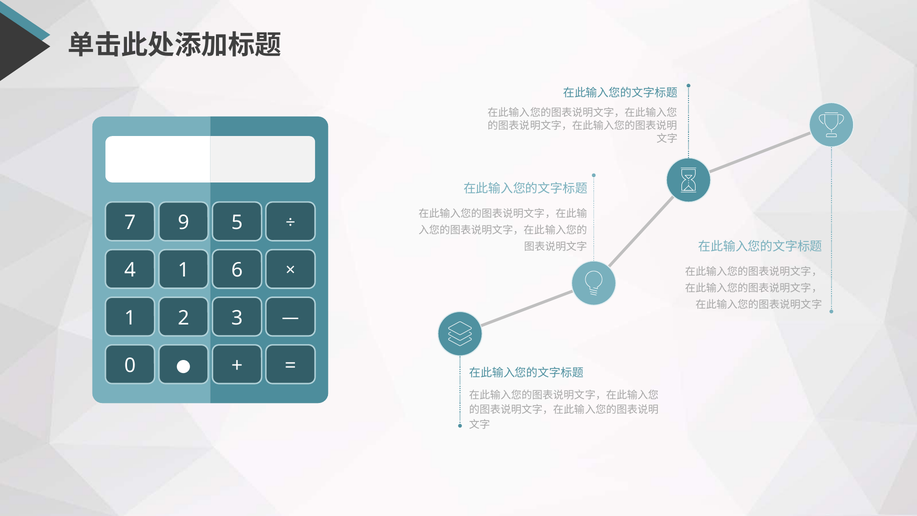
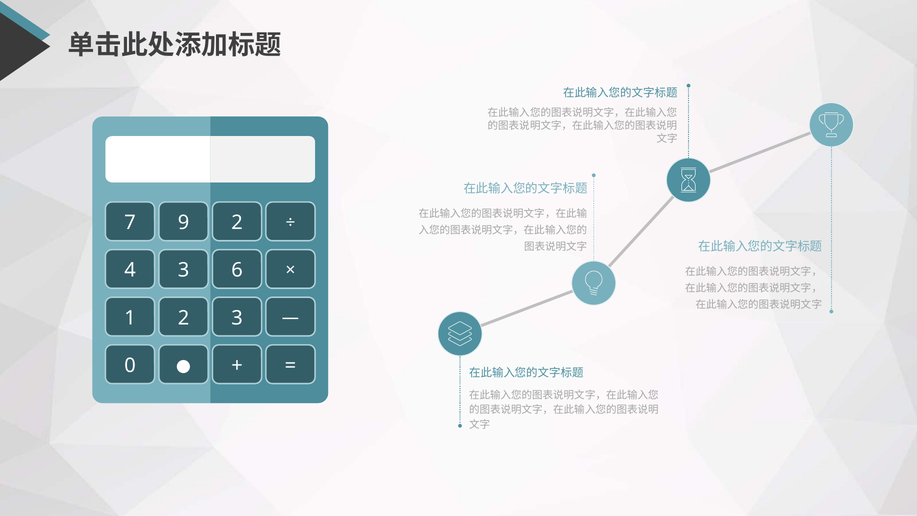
9 5: 5 -> 2
4 1: 1 -> 3
